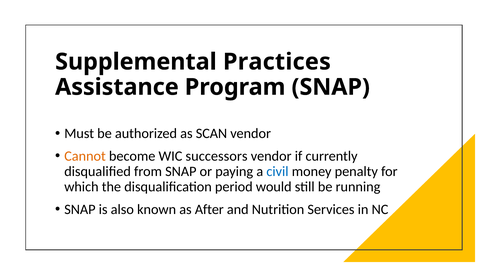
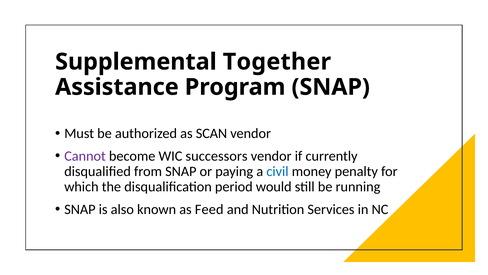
Practices: Practices -> Together
Cannot colour: orange -> purple
After: After -> Feed
